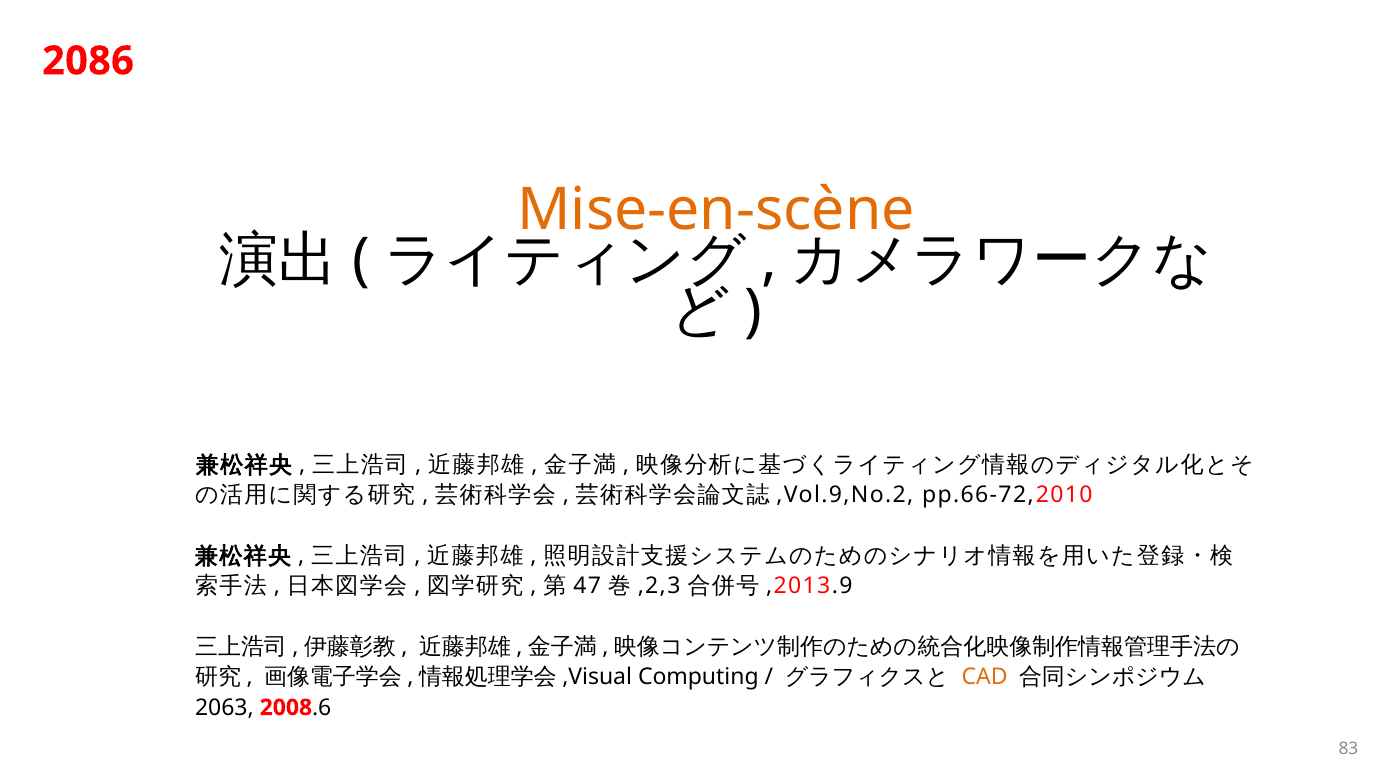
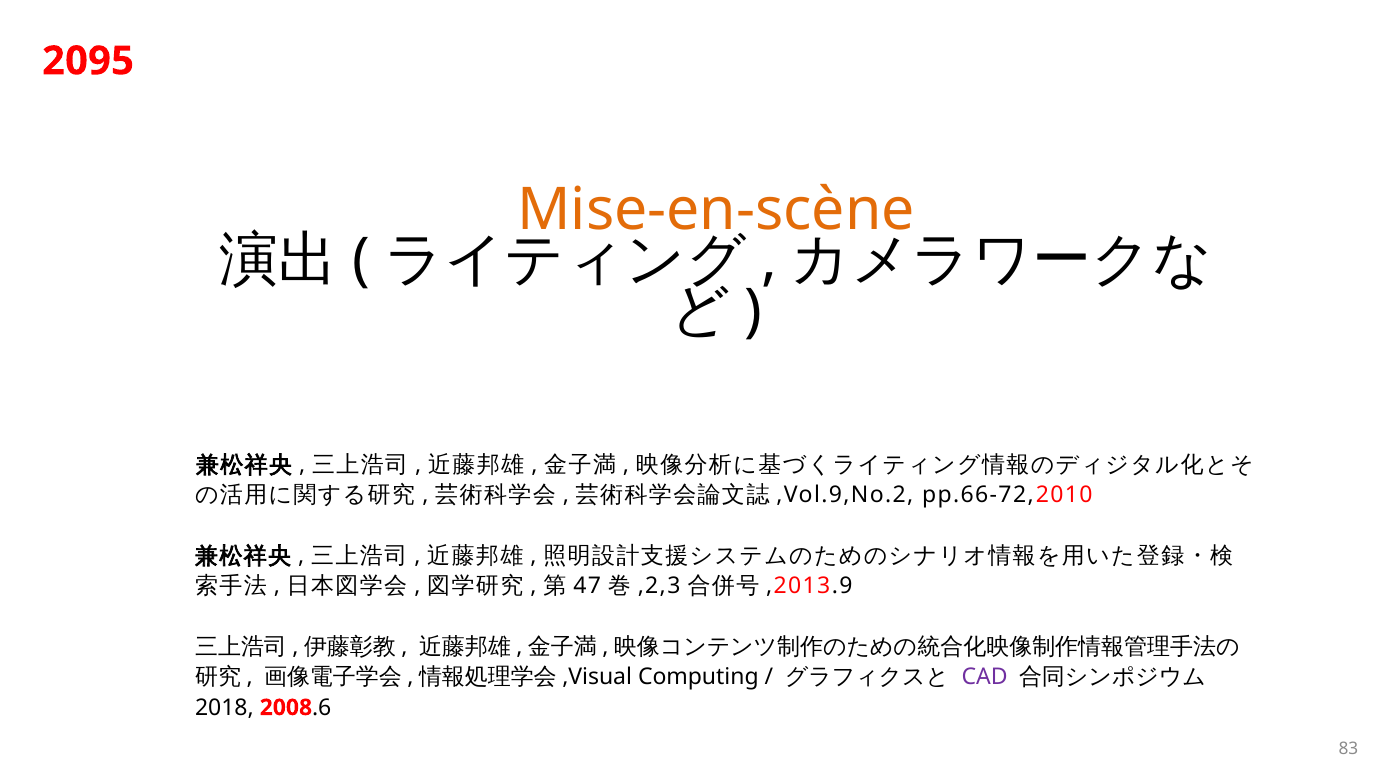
2086: 2086 -> 2095
CAD colour: orange -> purple
2063: 2063 -> 2018
